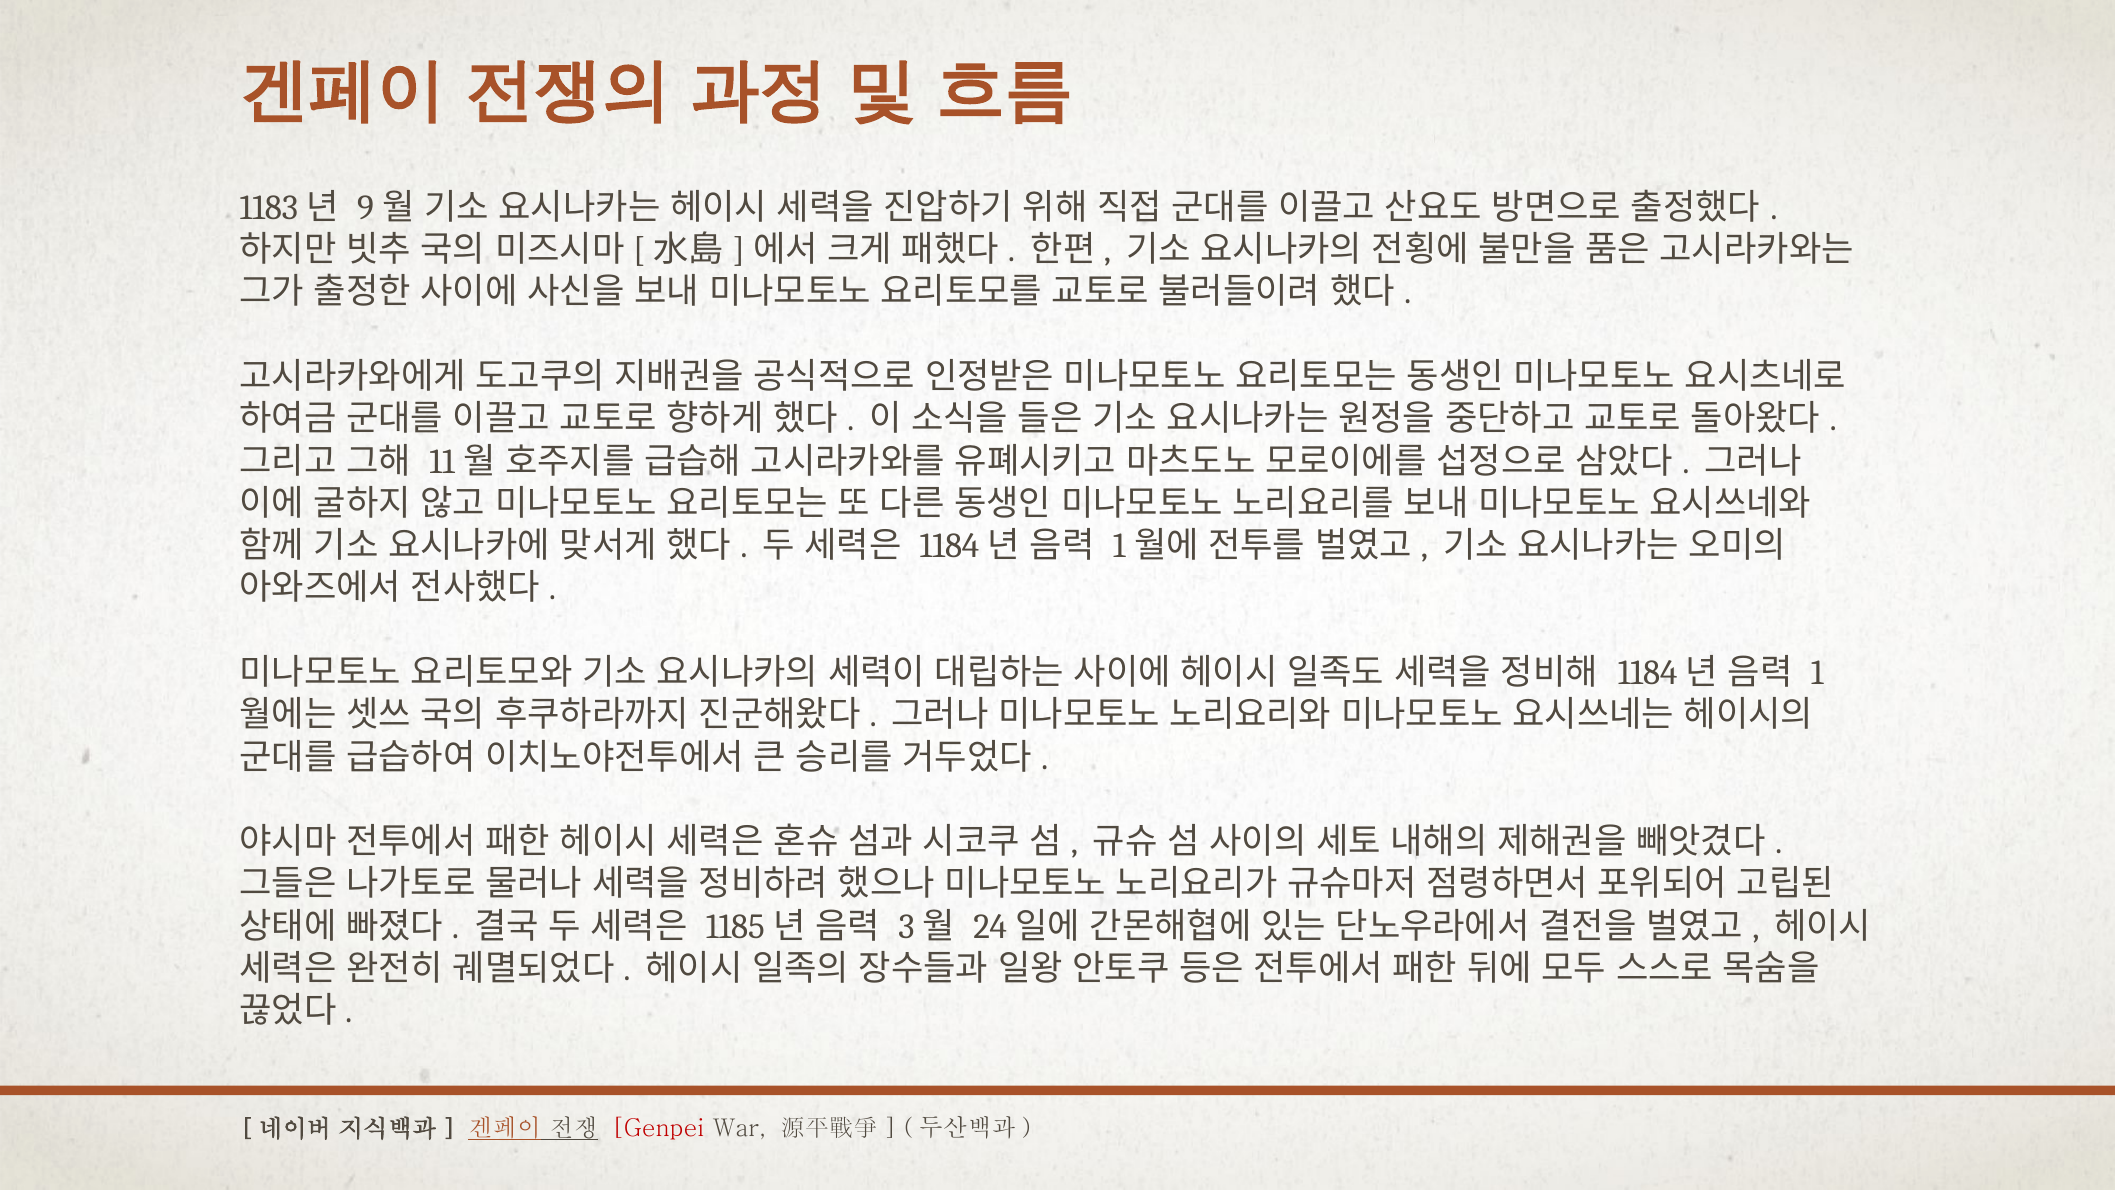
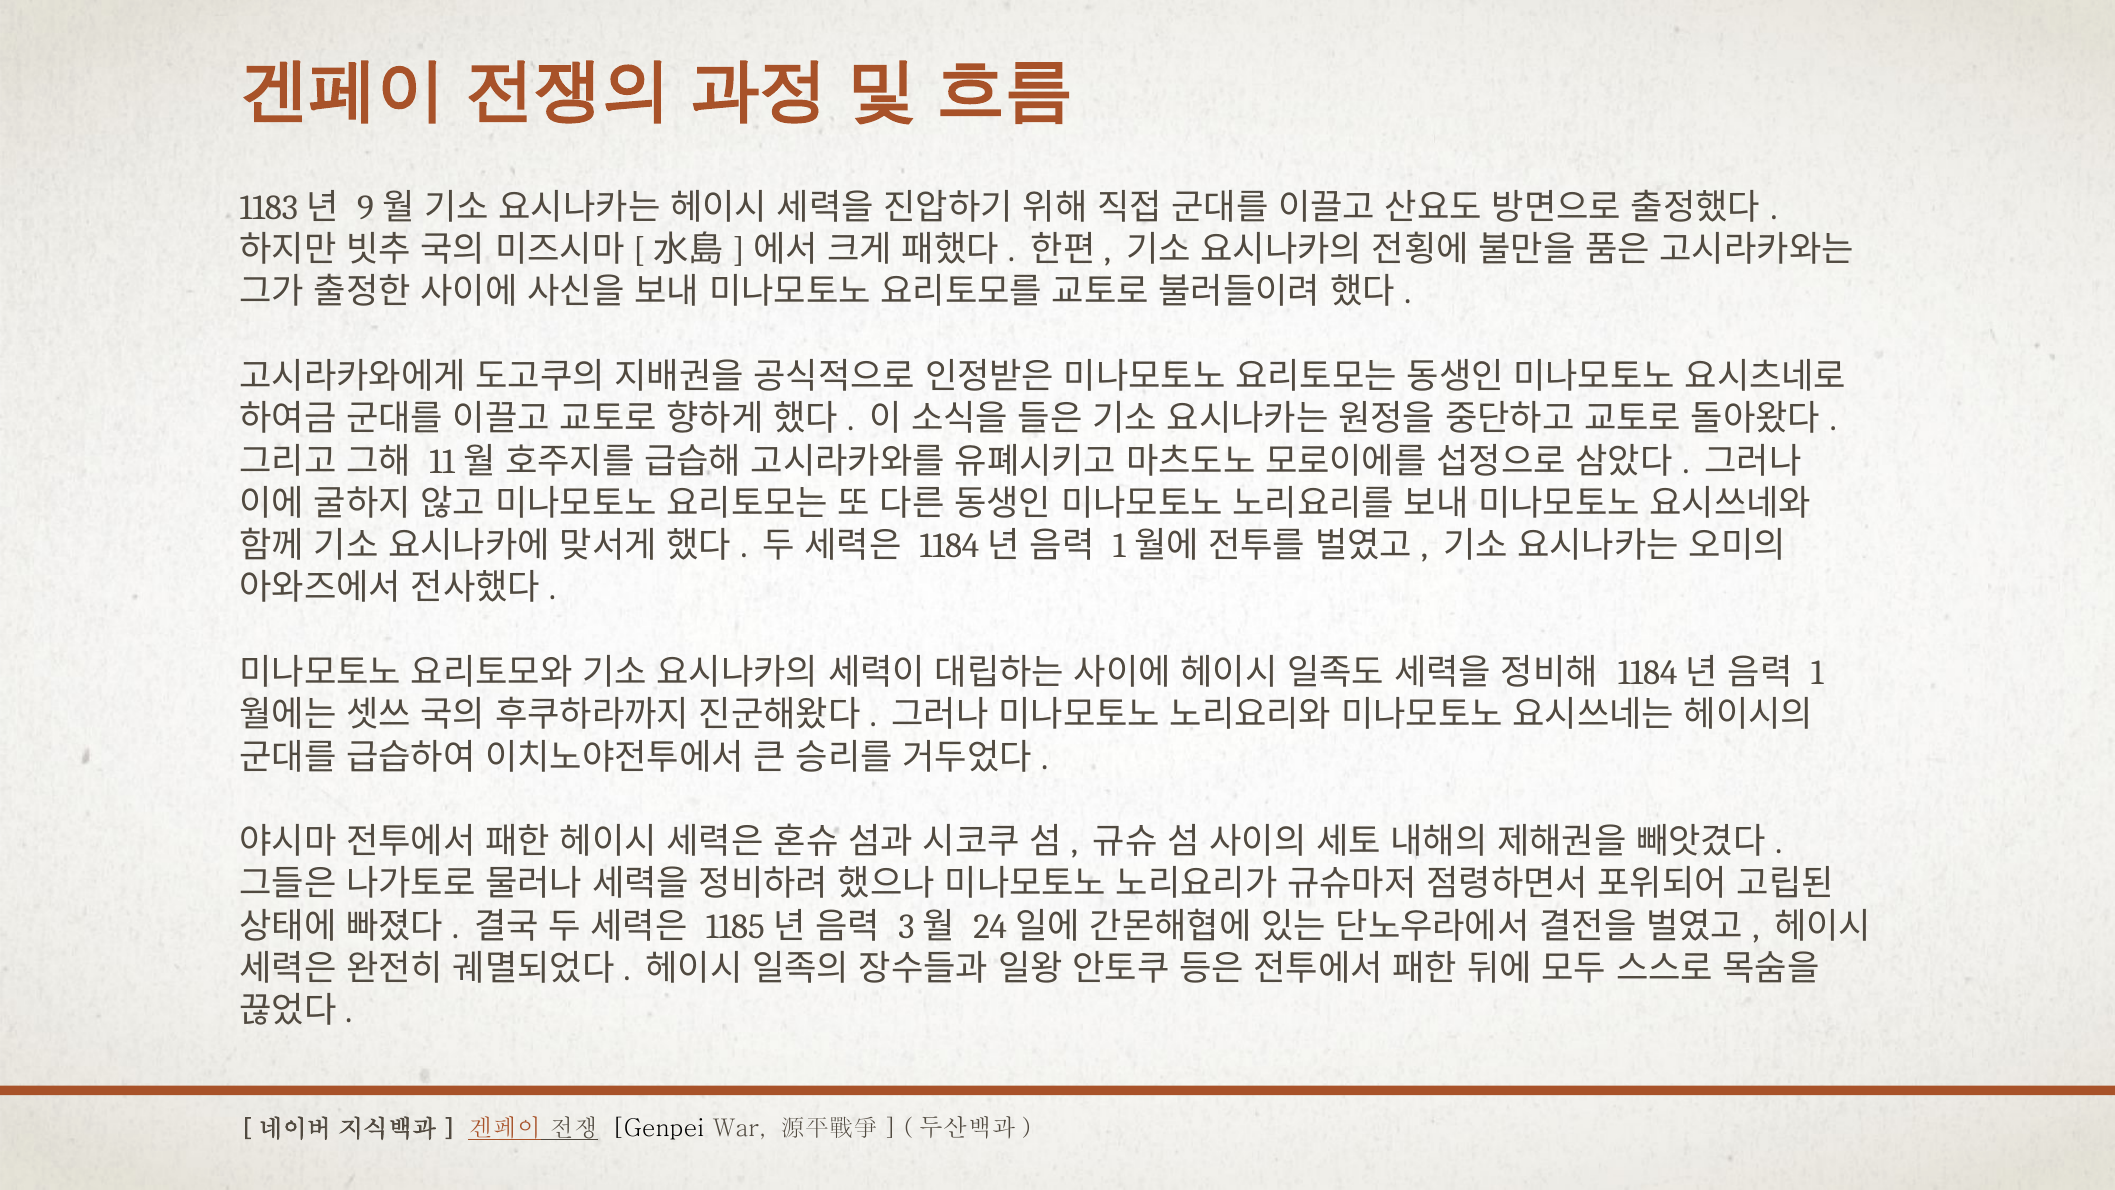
Genpei colour: red -> black
